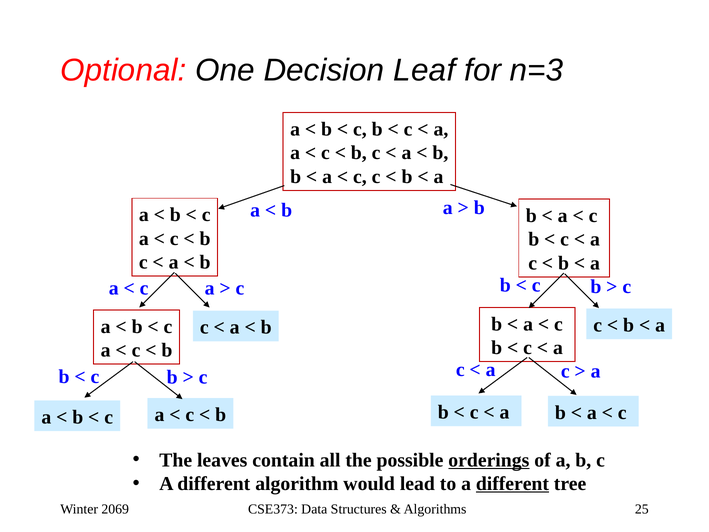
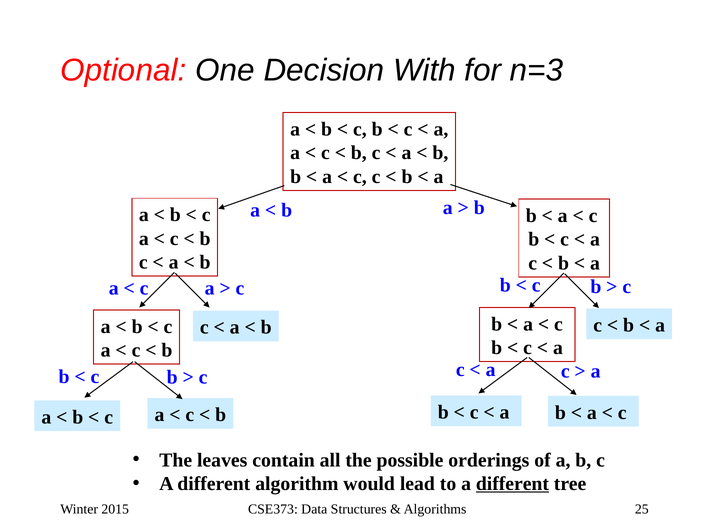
Leaf: Leaf -> With
orderings underline: present -> none
2069: 2069 -> 2015
